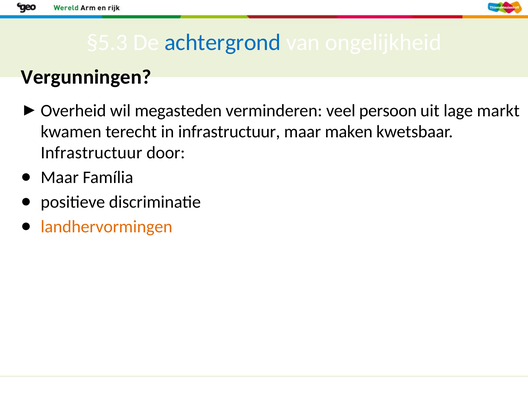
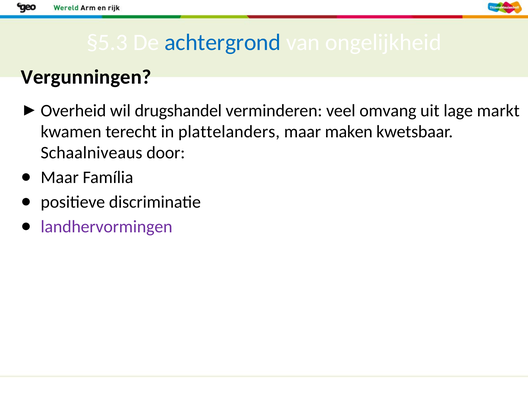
megasteden: megasteden -> drugshandel
persoon: persoon -> omvang
in infrastructuur: infrastructuur -> plattelanders
Infrastructuur at (91, 153): Infrastructuur -> Schaalniveaus
landhervormingen colour: orange -> purple
